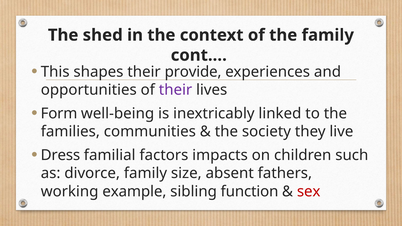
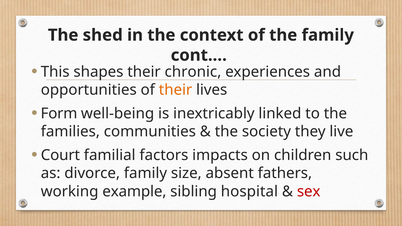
provide: provide -> chronic
their at (176, 90) colour: purple -> orange
Dress: Dress -> Court
function: function -> hospital
